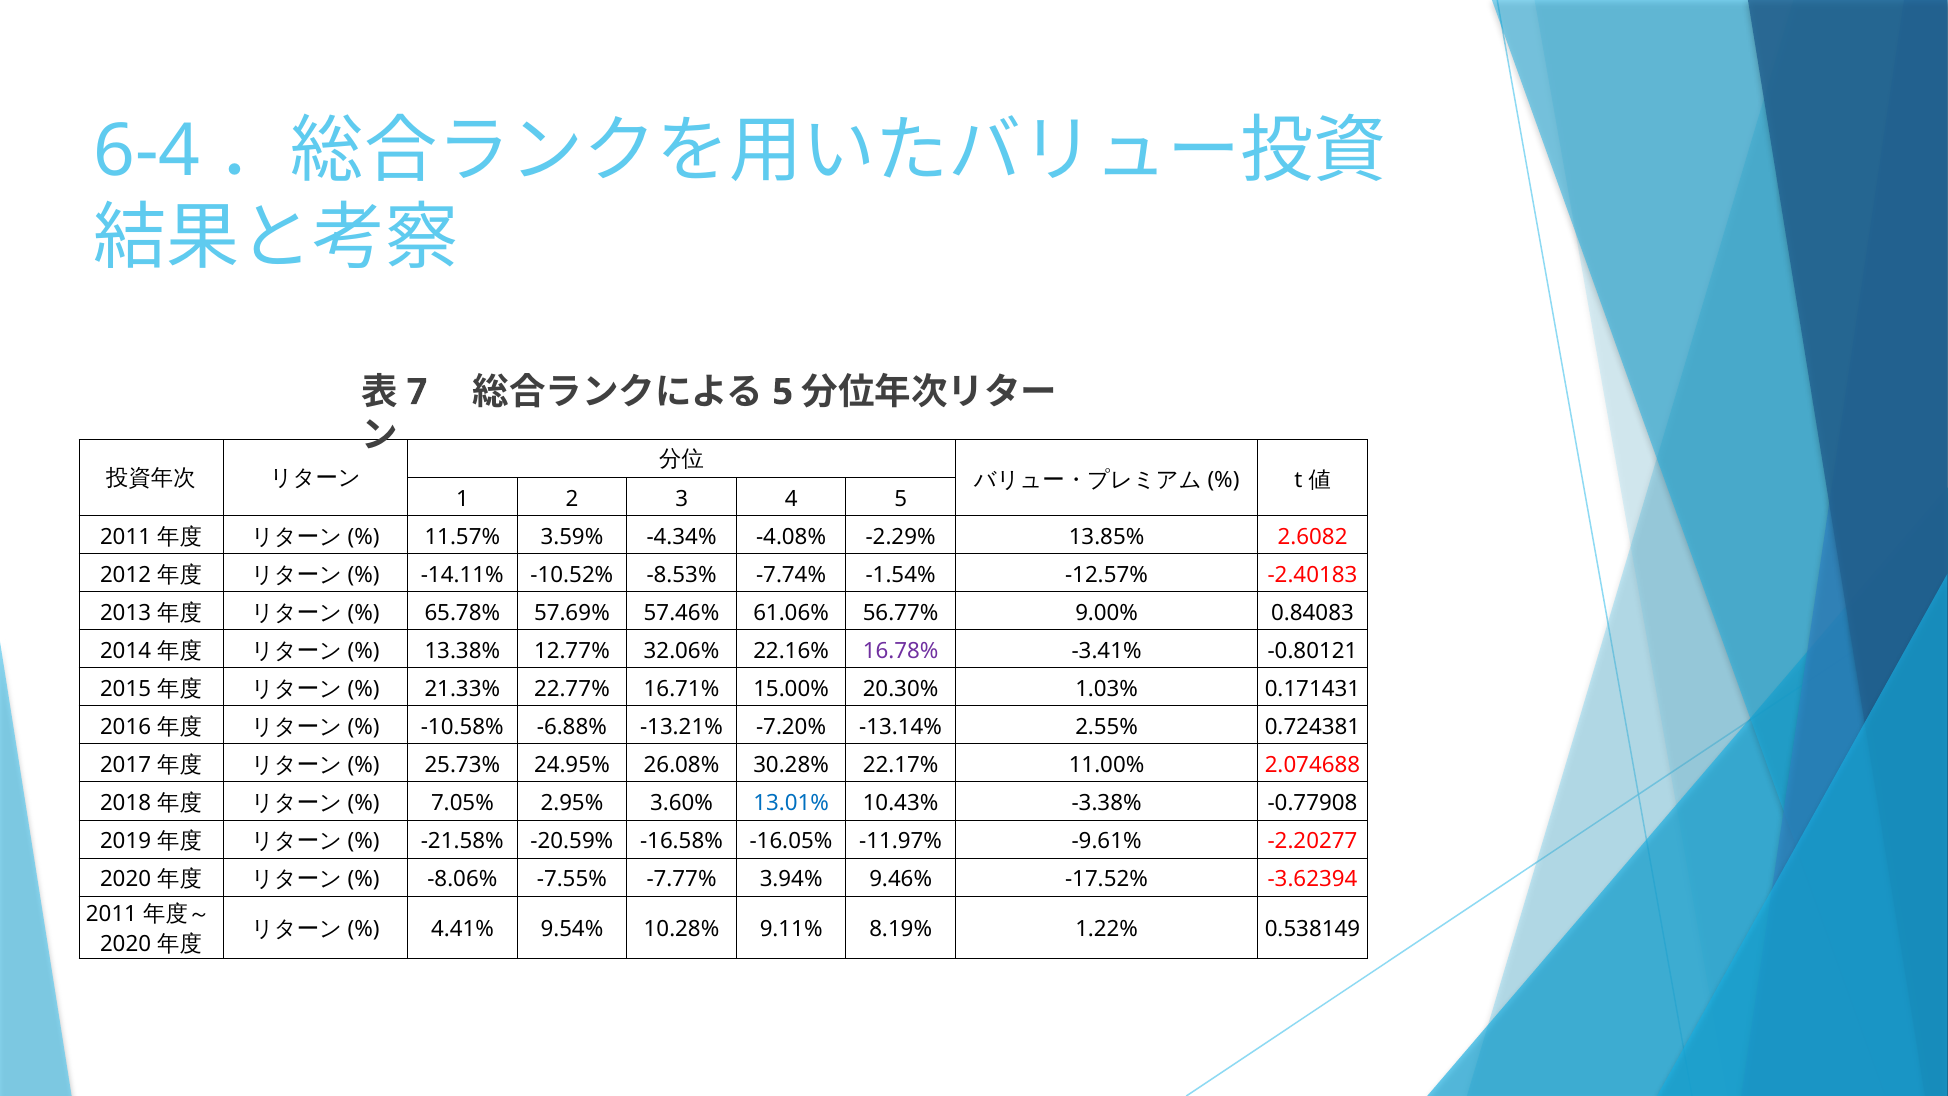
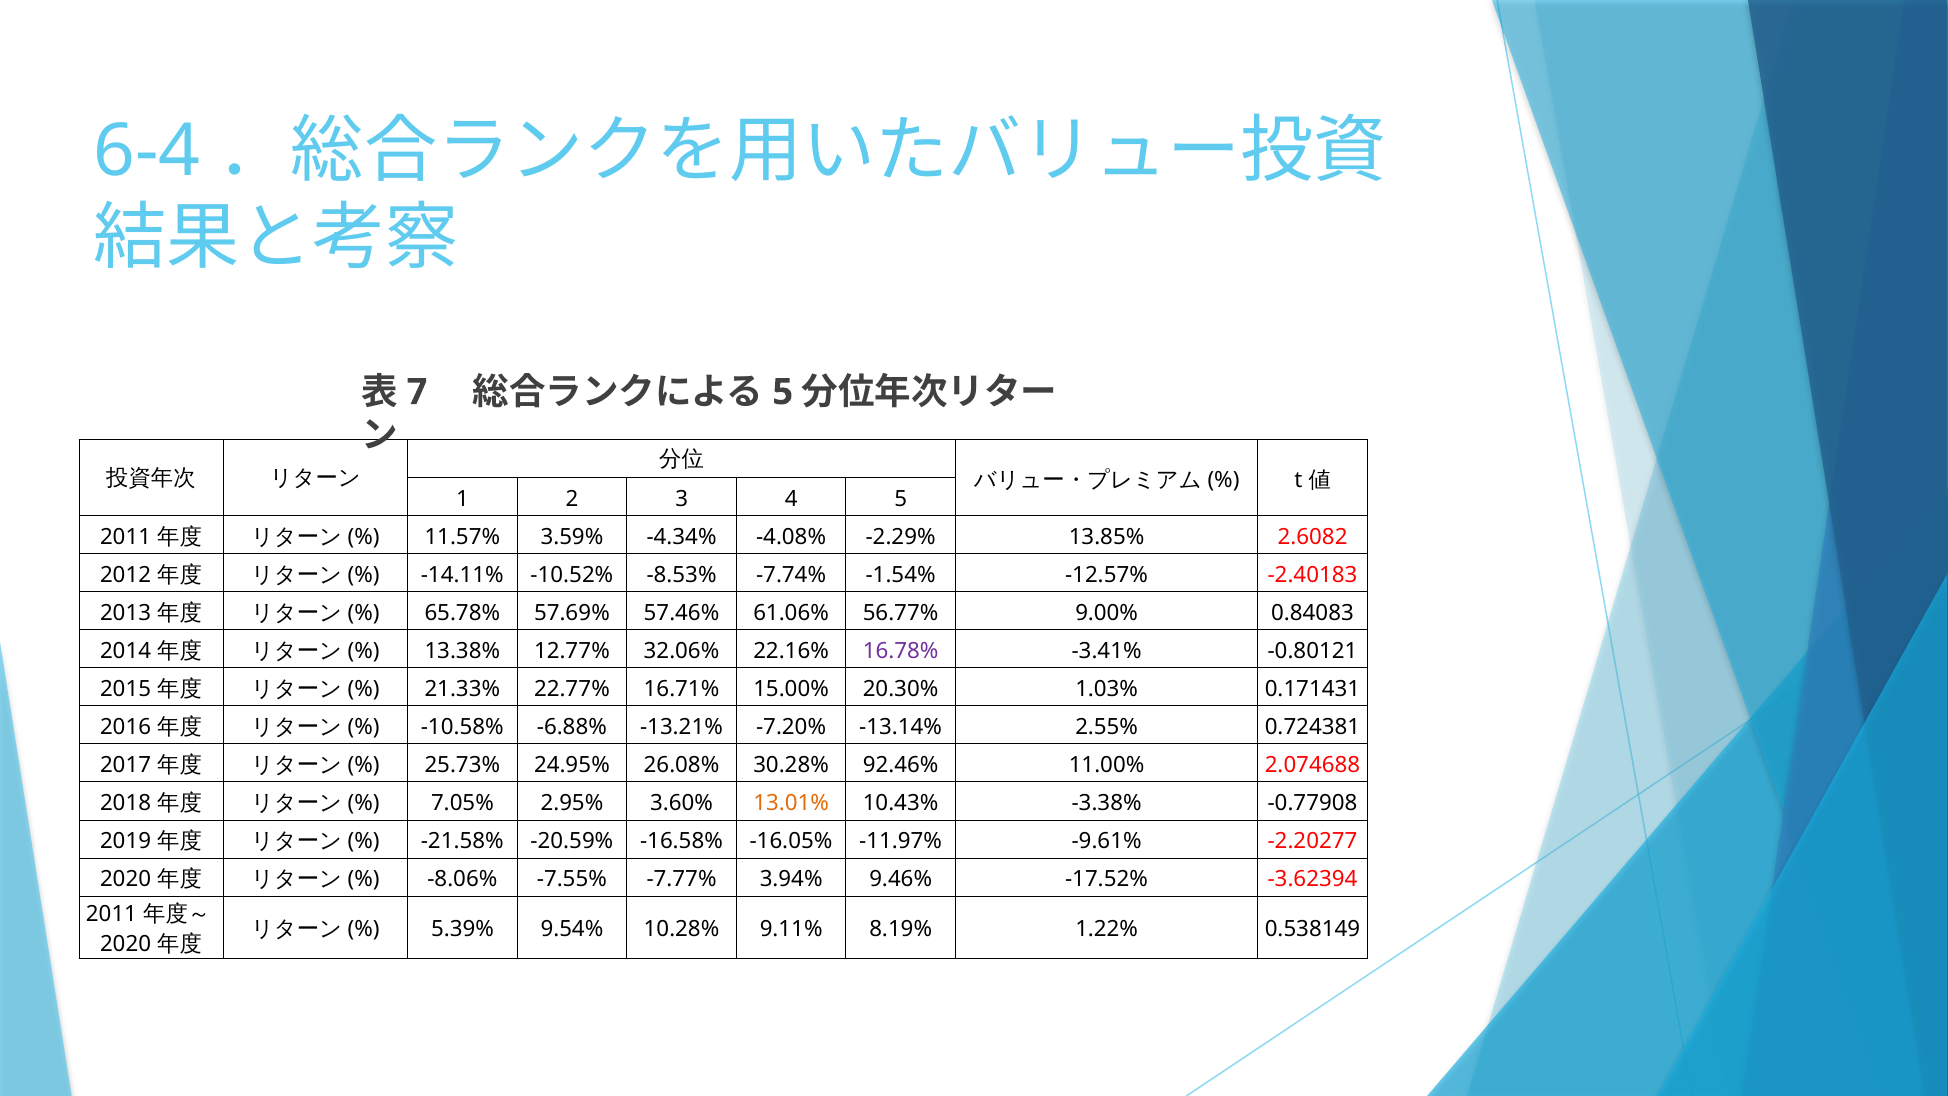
22.17%: 22.17% -> 92.46%
13.01% colour: blue -> orange
4.41%: 4.41% -> 5.39%
